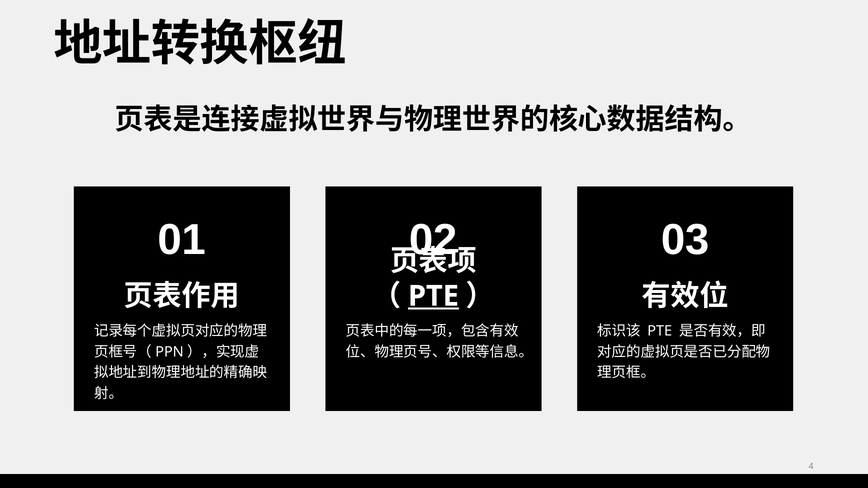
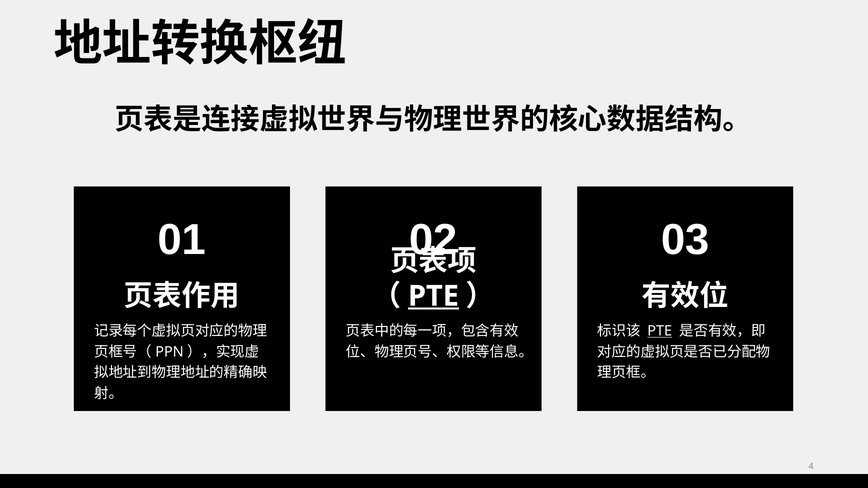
PTE at (660, 331) underline: none -> present
